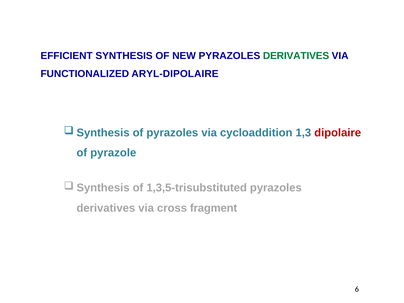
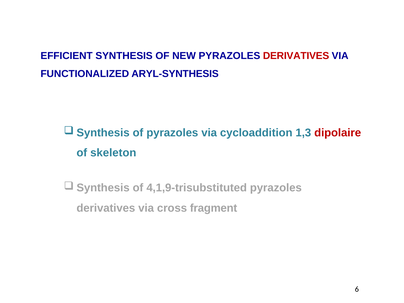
DERIVATIVES at (296, 56) colour: green -> red
ARYL-DIPOLAIRE: ARYL-DIPOLAIRE -> ARYL-SYNTHESIS
pyrazole: pyrazole -> skeleton
1,3,5-trisubstituted: 1,3,5-trisubstituted -> 4,1,9-trisubstituted
